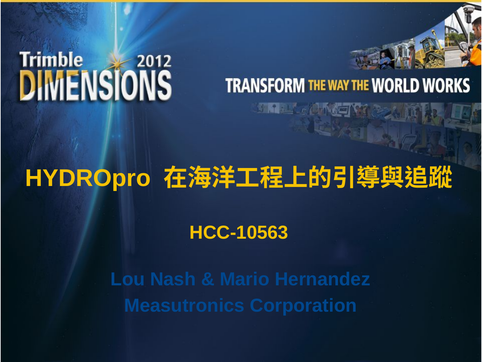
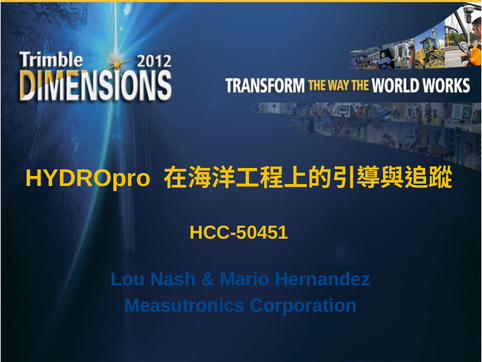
HCC-10563: HCC-10563 -> HCC-50451
